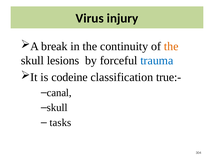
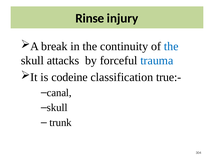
Virus: Virus -> Rinse
the at (171, 46) colour: orange -> blue
lesions: lesions -> attacks
tasks: tasks -> trunk
